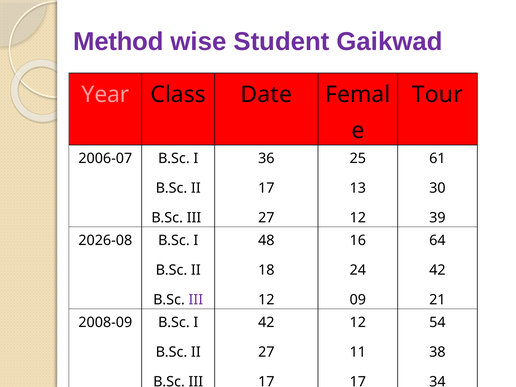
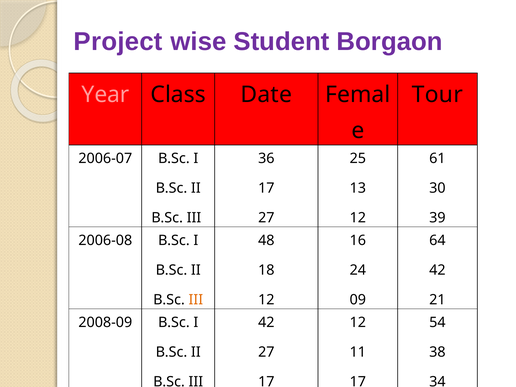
Method: Method -> Project
Gaikwad: Gaikwad -> Borgaon
2026-08: 2026-08 -> 2006-08
III at (196, 300) colour: purple -> orange
